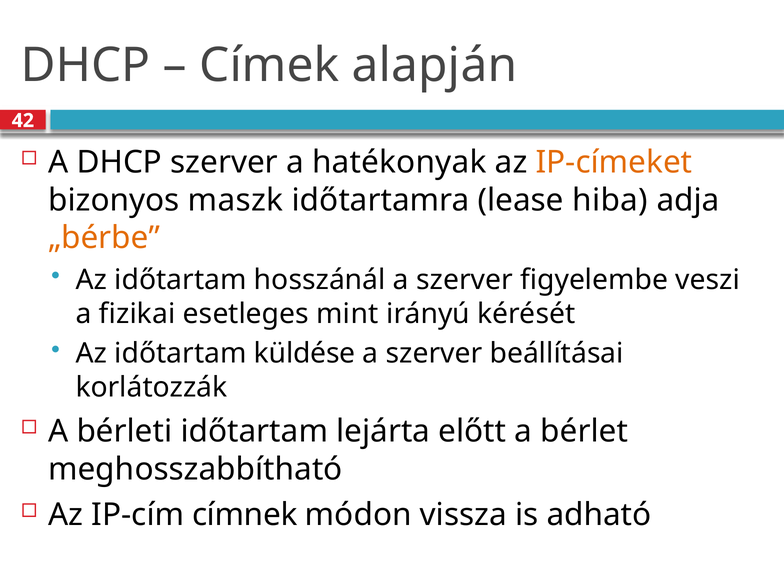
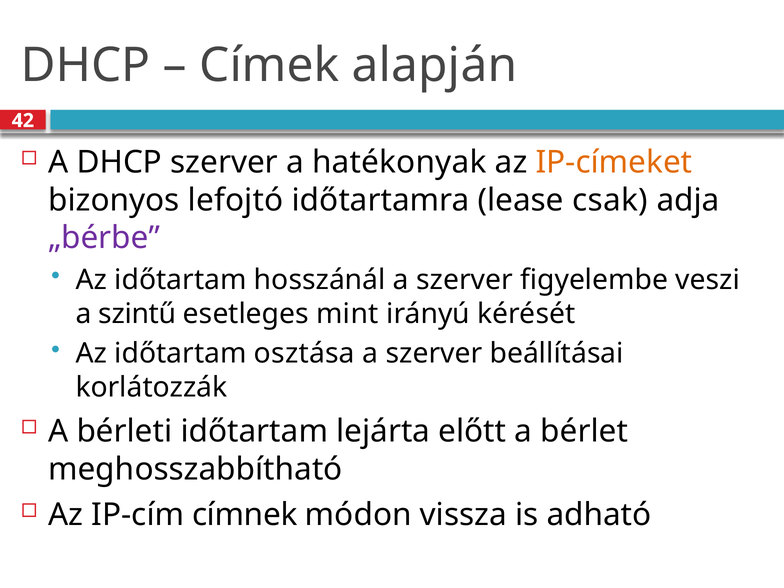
maszk: maszk -> lefojtó
hiba: hiba -> csak
„bérbe colour: orange -> purple
fizikai: fizikai -> szintű
küldése: küldése -> osztása
